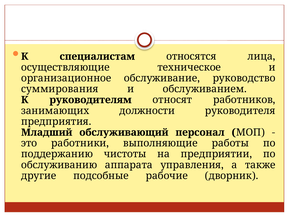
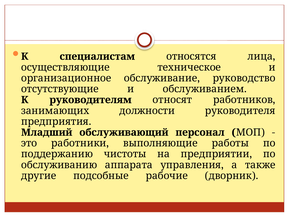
суммирования: суммирования -> отсутствующие
